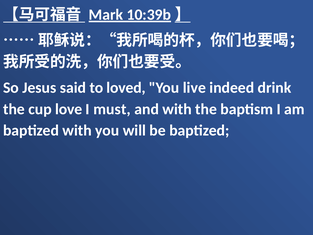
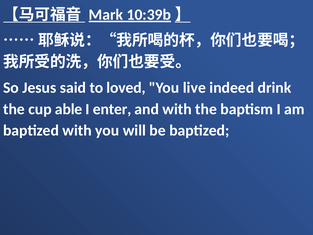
love: love -> able
must: must -> enter
